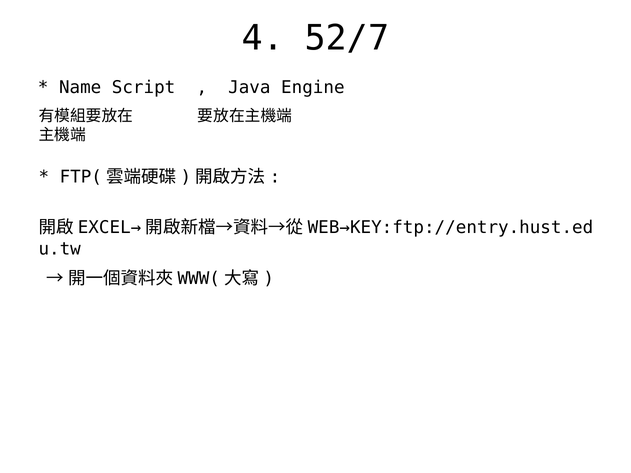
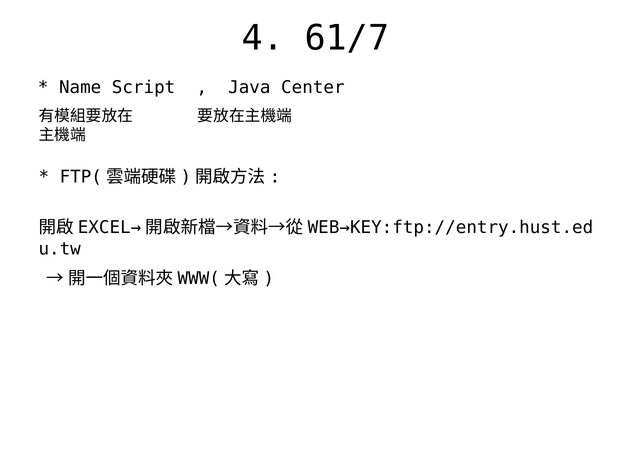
52/7: 52/7 -> 61/7
Engine: Engine -> Center
